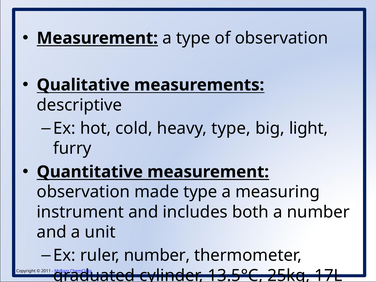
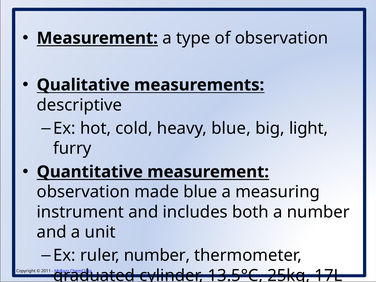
heavy type: type -> blue
made type: type -> blue
